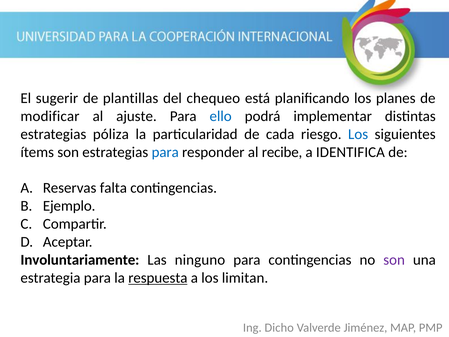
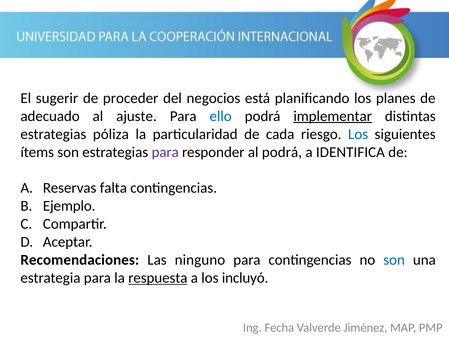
plantillas: plantillas -> proceder
chequeo: chequeo -> negocios
modificar: modificar -> adecuado
implementar underline: none -> present
para at (165, 152) colour: blue -> purple
al recibe: recibe -> podrá
Involuntariamente: Involuntariamente -> Recomendaciones
son at (394, 260) colour: purple -> blue
limitan: limitan -> incluyó
Dicho: Dicho -> Fecha
